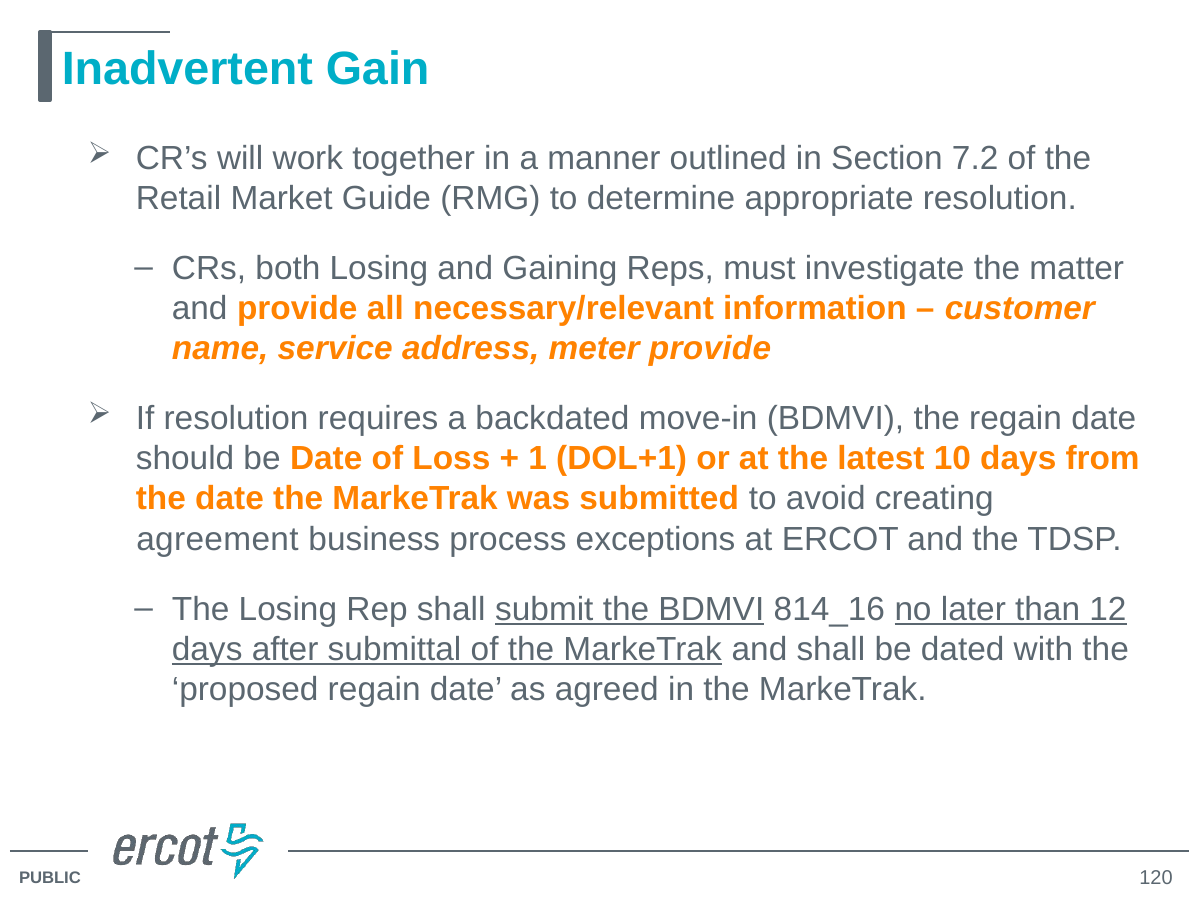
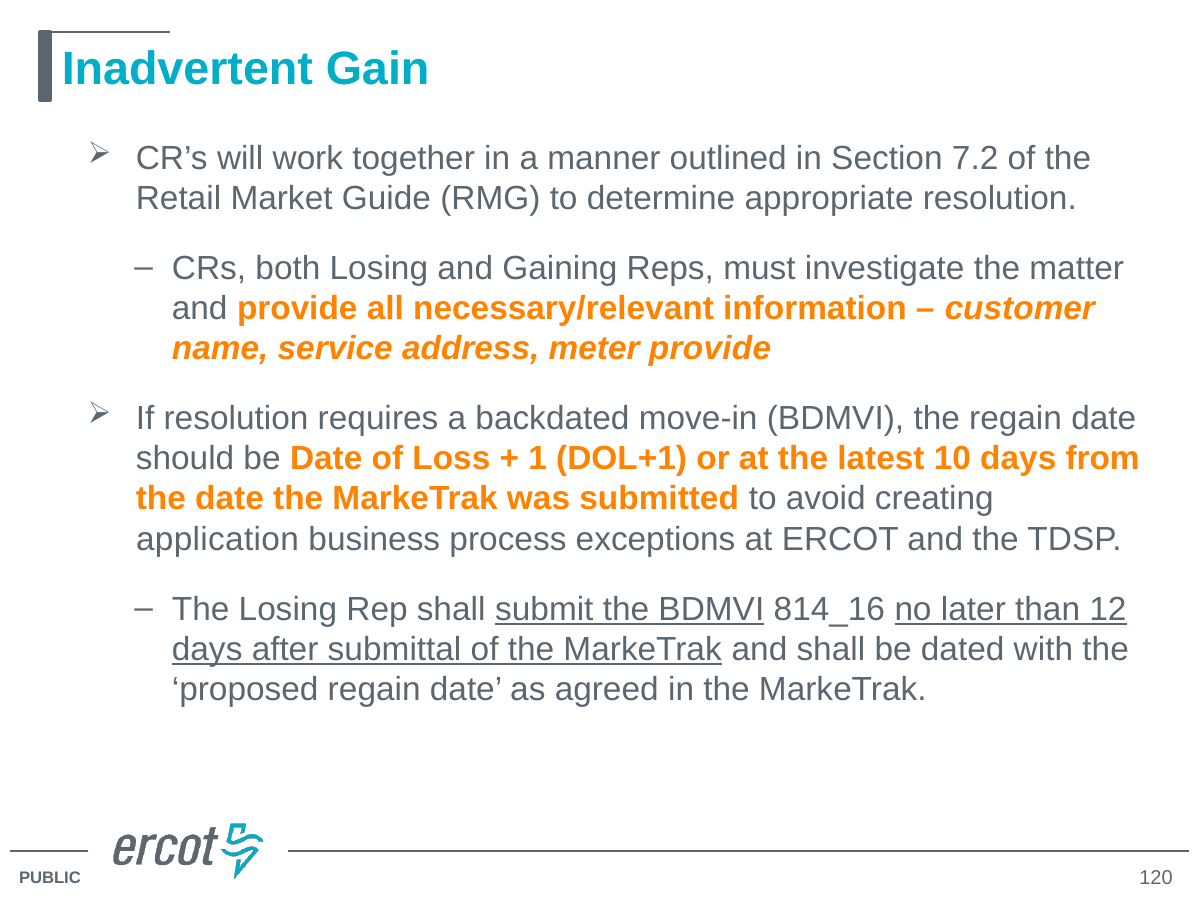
agreement: agreement -> application
